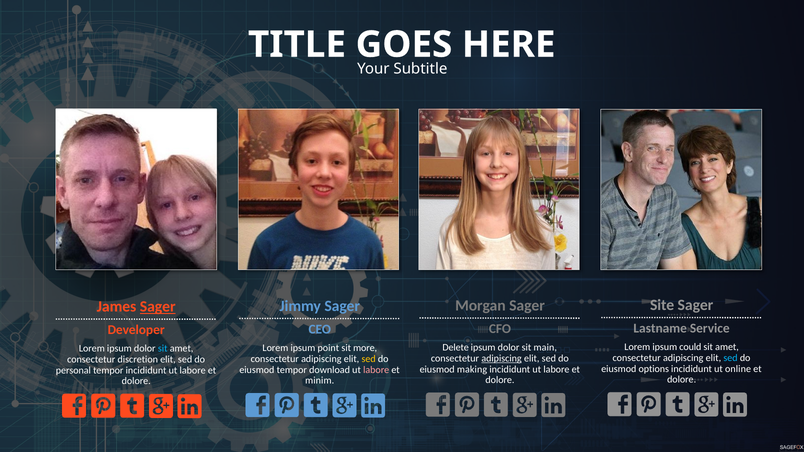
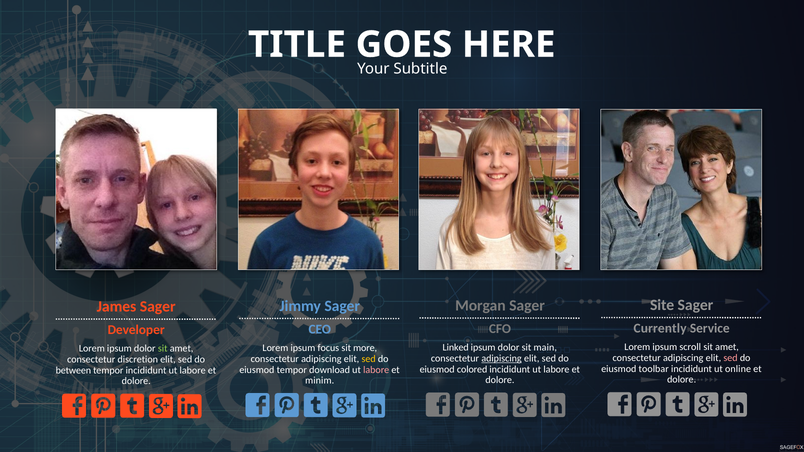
Sager at (158, 307) underline: present -> none
Lastname: Lastname -> Currently
could: could -> scroll
Delete: Delete -> Linked
point: point -> focus
sit at (163, 349) colour: light blue -> light green
sed at (731, 358) colour: light blue -> pink
options: options -> toolbar
making: making -> colored
personal: personal -> between
